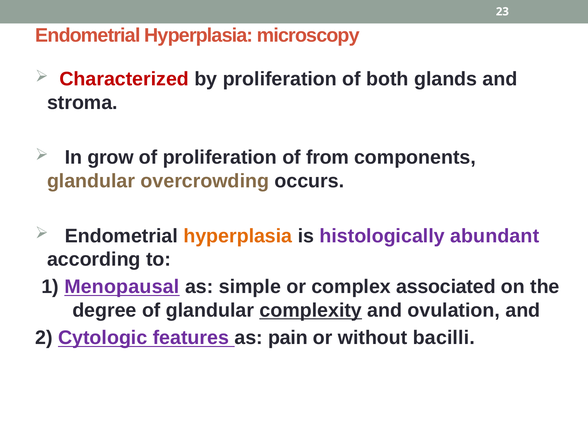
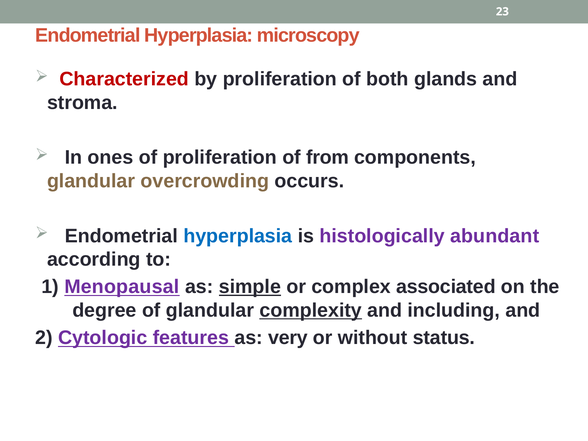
grow: grow -> ones
hyperplasia at (238, 236) colour: orange -> blue
simple underline: none -> present
ovulation: ovulation -> including
pain: pain -> very
bacilli: bacilli -> status
